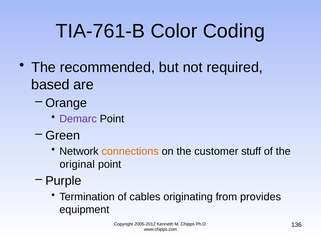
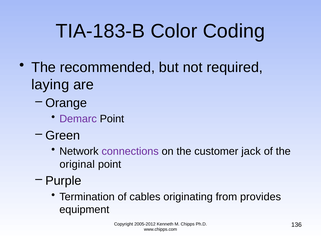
TIA-761-B: TIA-761-B -> TIA-183-B
based: based -> laying
connections colour: orange -> purple
stuff: stuff -> jack
